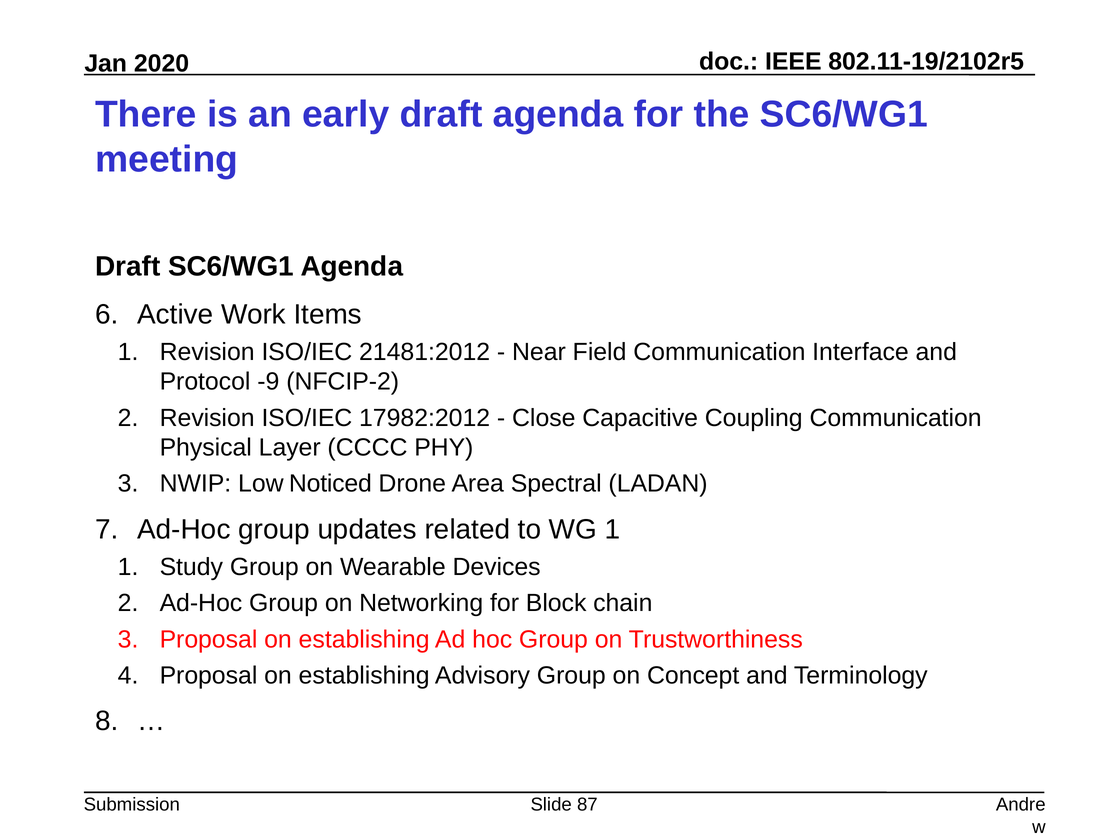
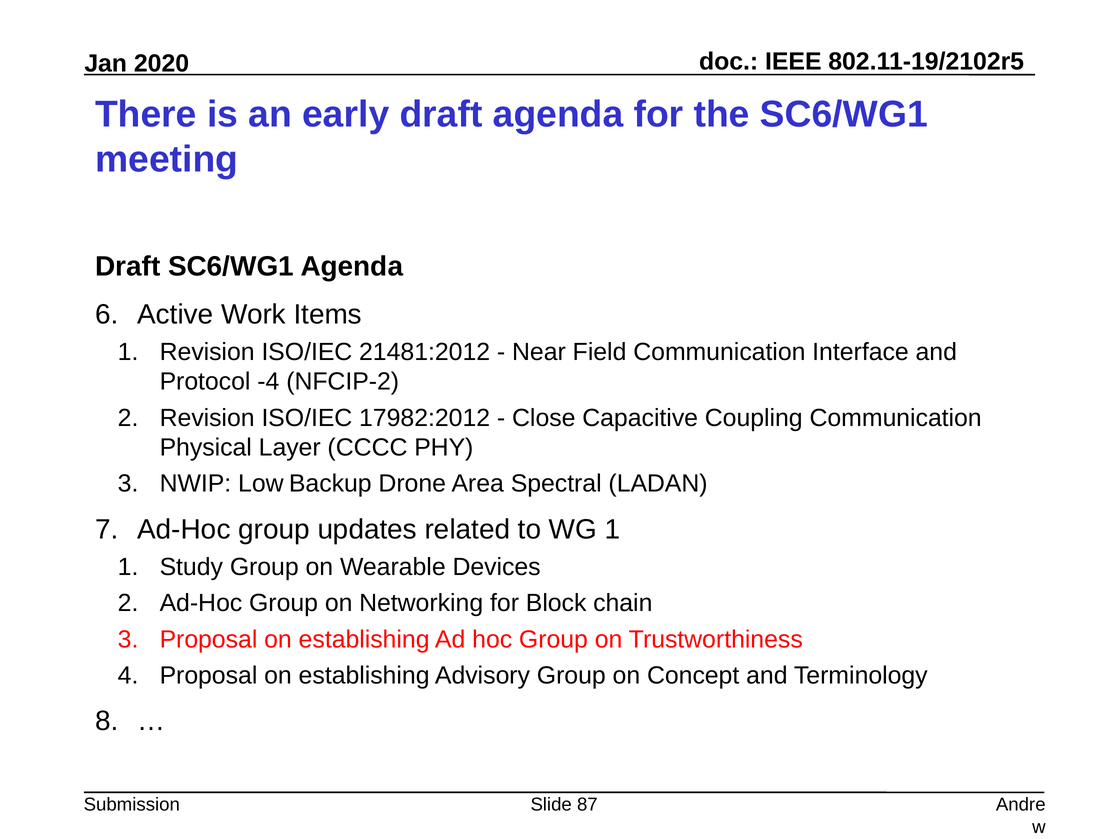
-9: -9 -> -4
Noticed: Noticed -> Backup
